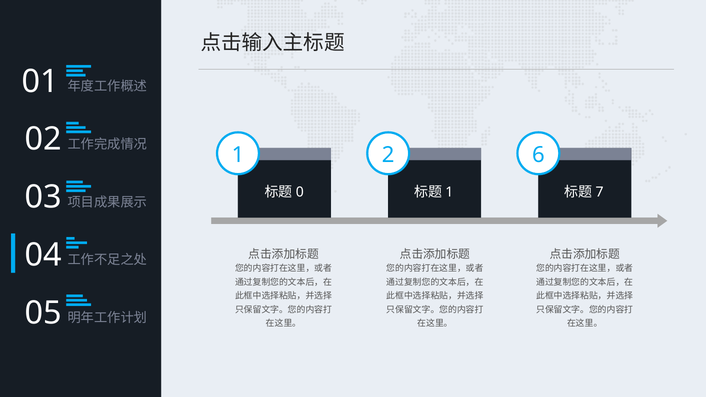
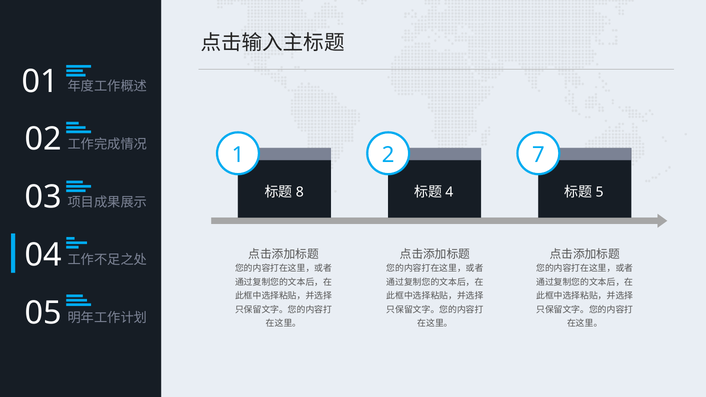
6: 6 -> 7
0: 0 -> 8
1 at (449, 192): 1 -> 4
7: 7 -> 5
